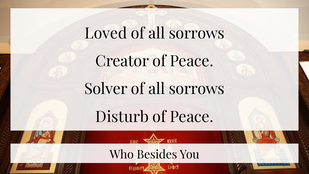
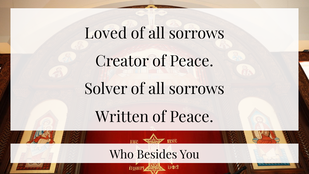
Disturb: Disturb -> Written
